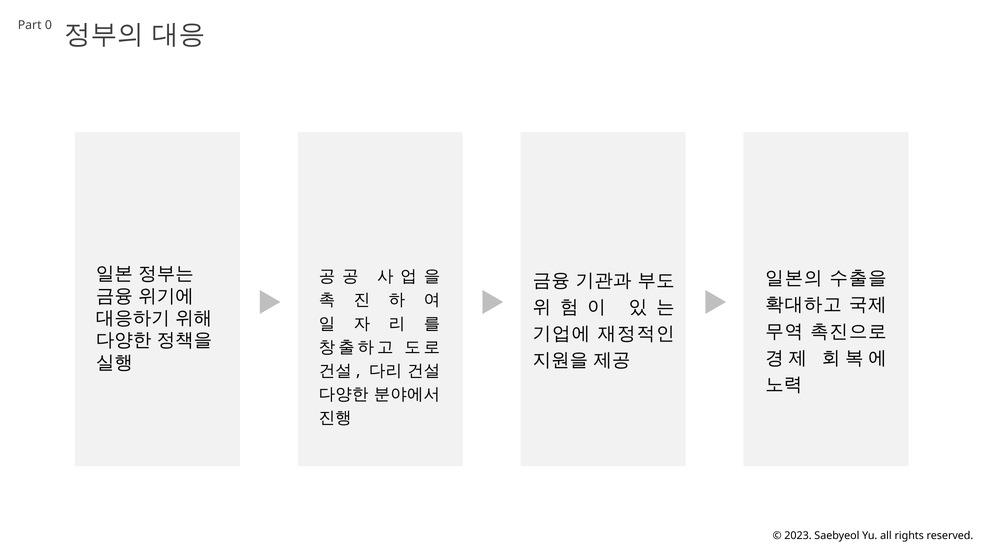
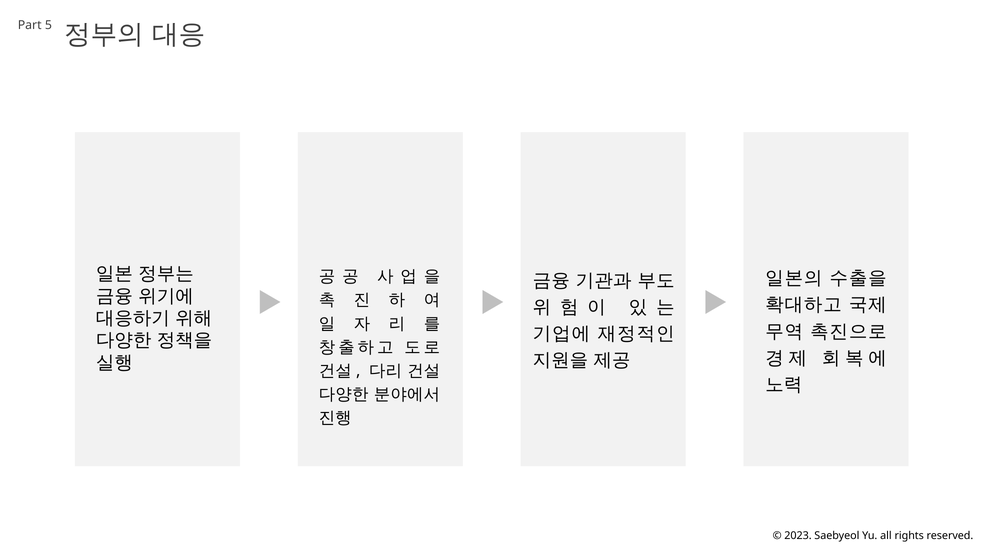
0: 0 -> 5
